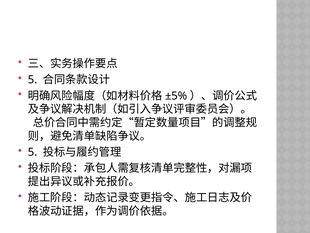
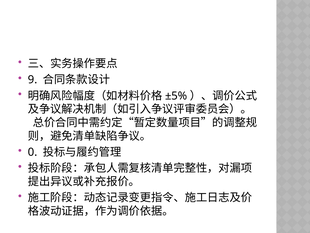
5 at (33, 80): 5 -> 9
5 at (33, 152): 5 -> 0
